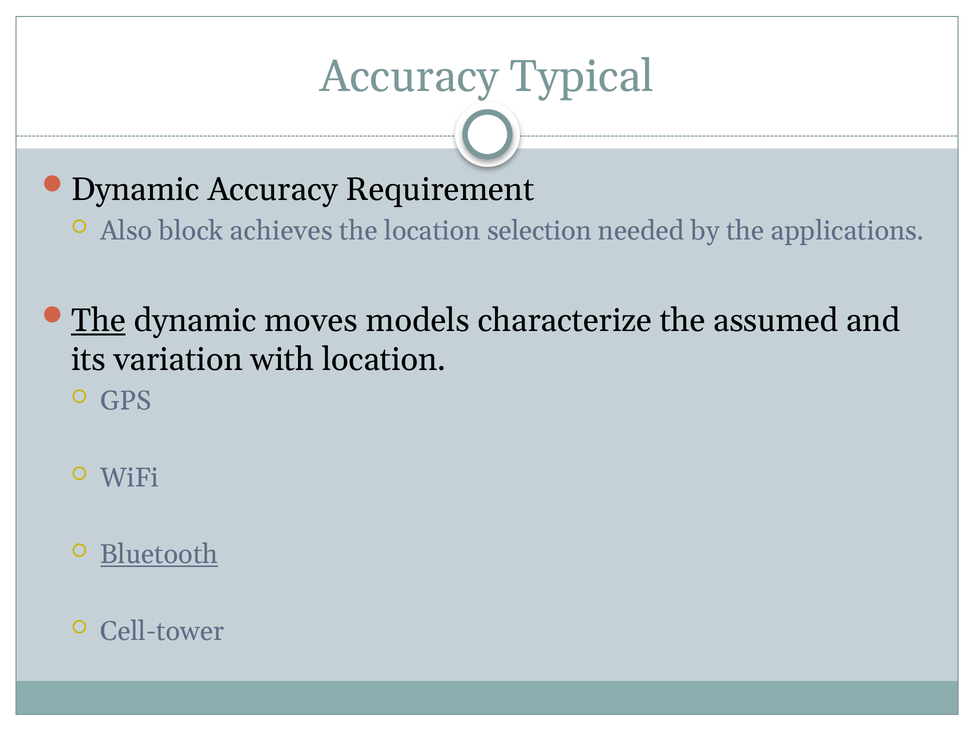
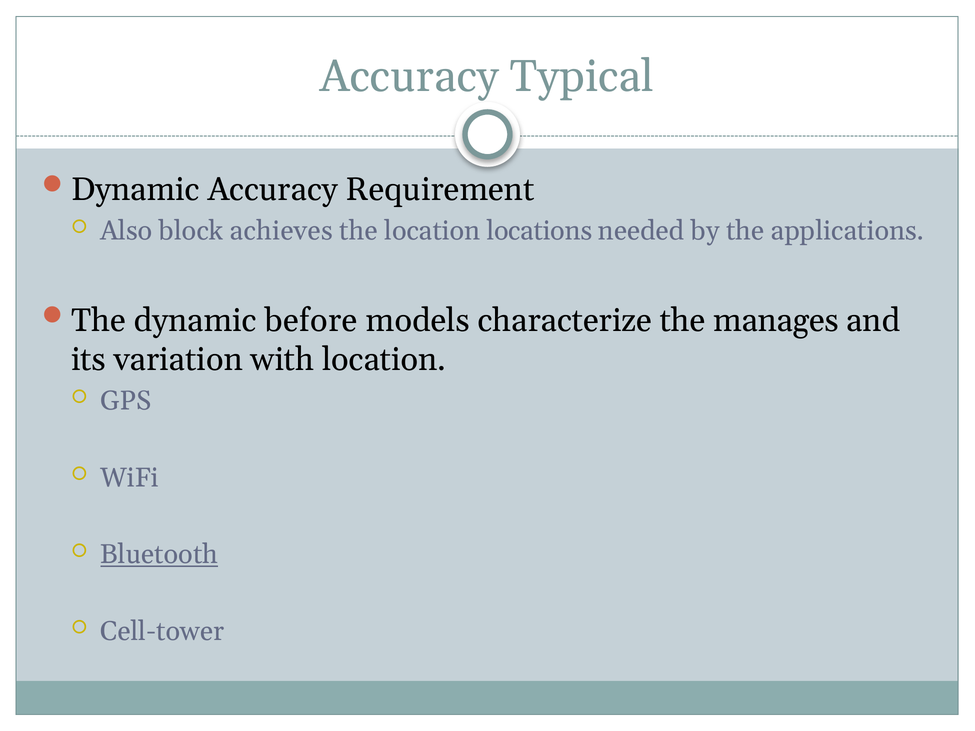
selection: selection -> locations
The at (98, 321) underline: present -> none
moves: moves -> before
assumed: assumed -> manages
